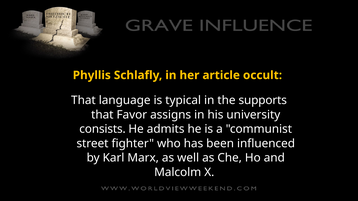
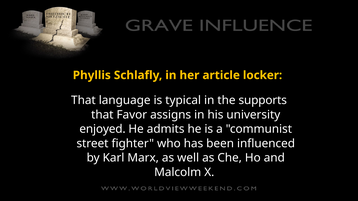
occult: occult -> locker
consists: consists -> enjoyed
